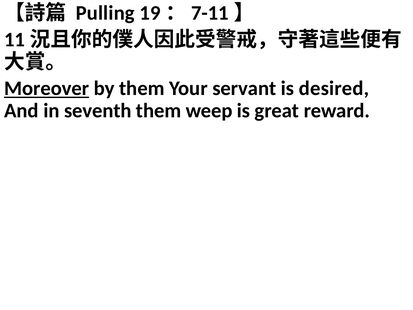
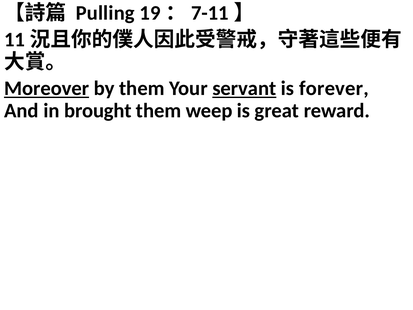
servant underline: none -> present
desired: desired -> forever
seventh: seventh -> brought
